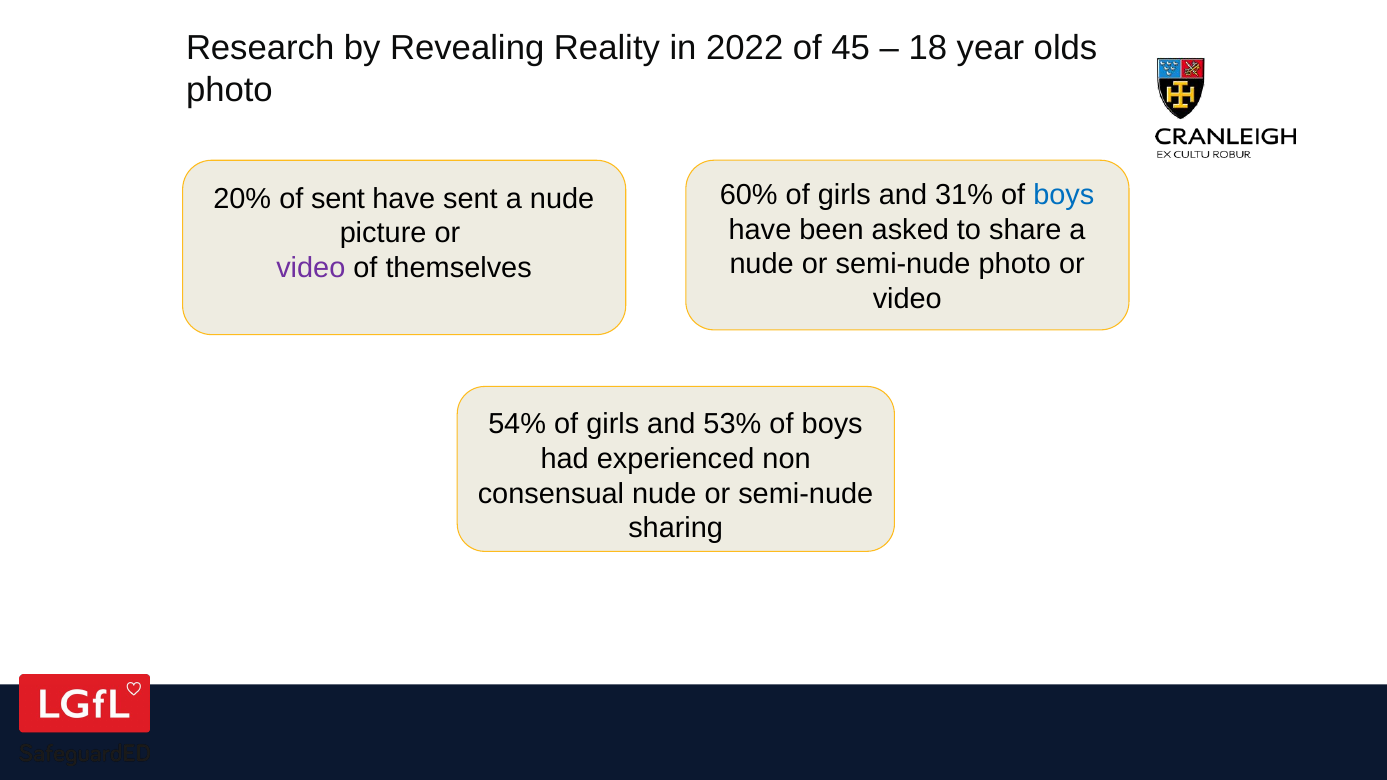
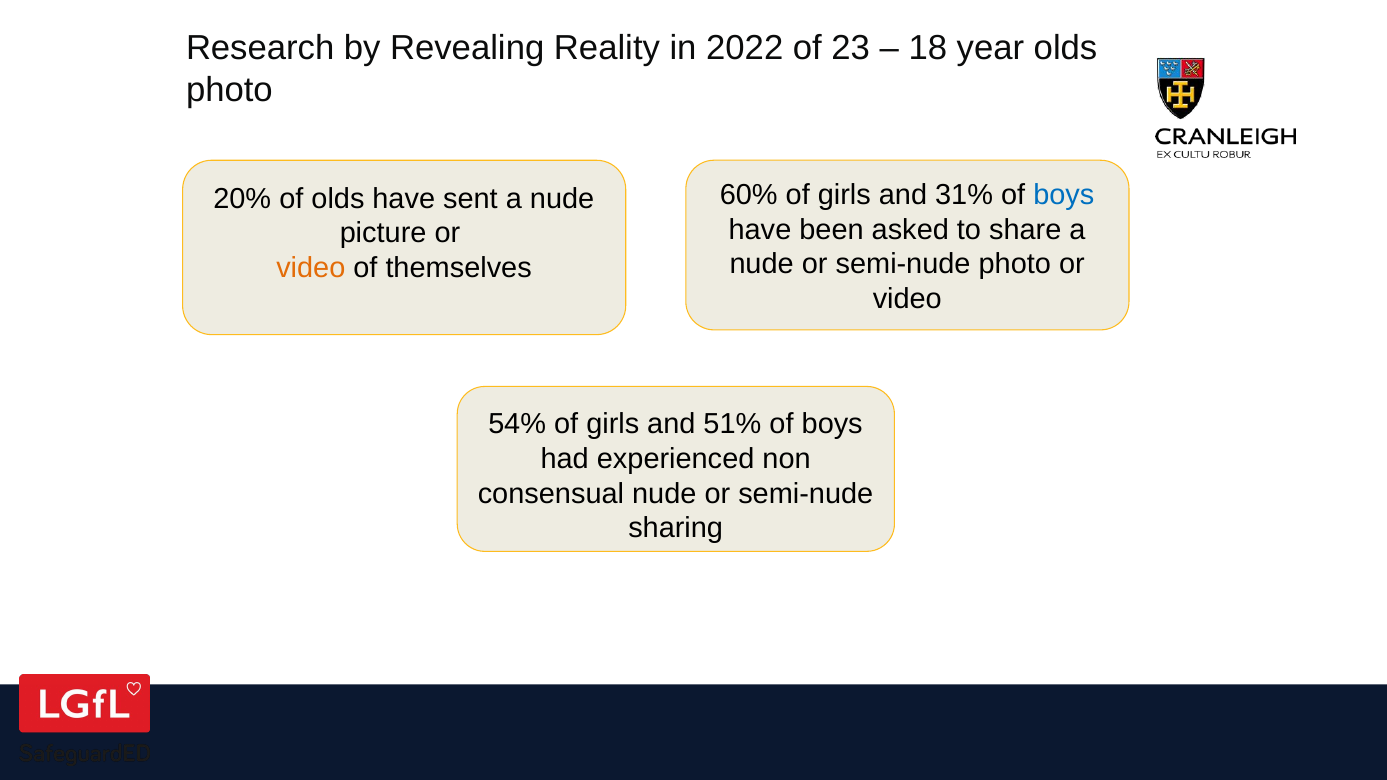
45: 45 -> 23
of sent: sent -> olds
video at (311, 268) colour: purple -> orange
53%: 53% -> 51%
